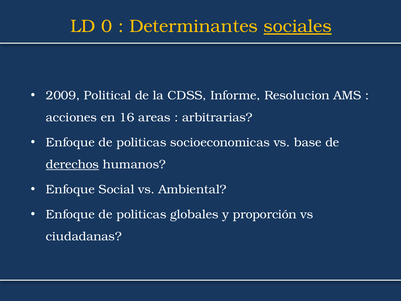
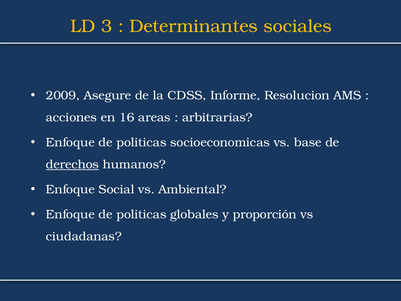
0: 0 -> 3
sociales underline: present -> none
Political: Political -> Asegure
